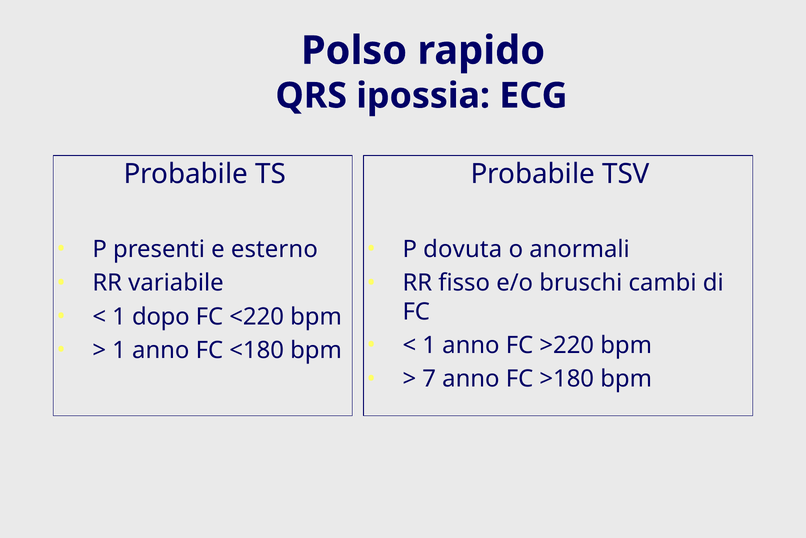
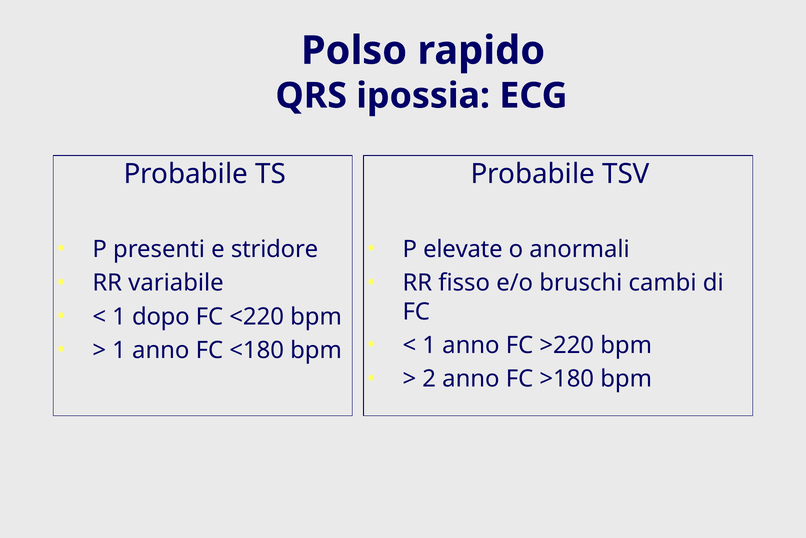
esterno: esterno -> stridore
dovuta: dovuta -> elevate
7: 7 -> 2
